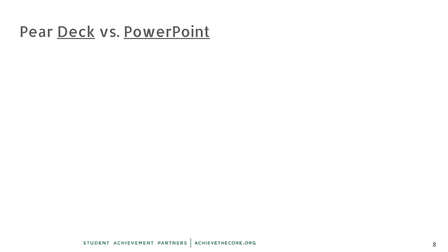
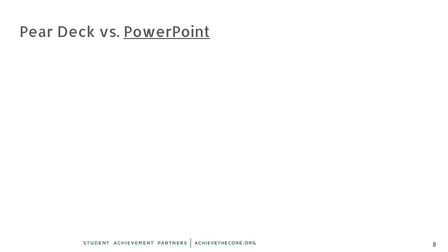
Deck underline: present -> none
